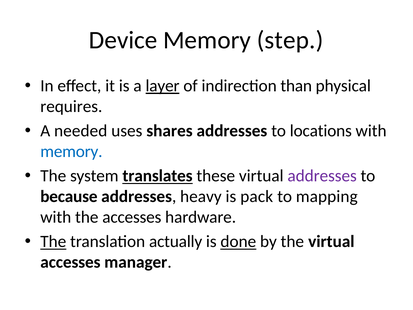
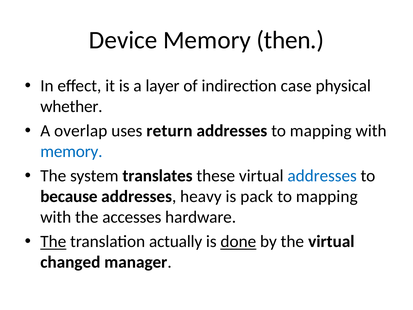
step: step -> then
layer underline: present -> none
than: than -> case
requires: requires -> whether
needed: needed -> overlap
shares: shares -> return
addresses to locations: locations -> mapping
translates underline: present -> none
addresses at (322, 176) colour: purple -> blue
accesses at (70, 262): accesses -> changed
